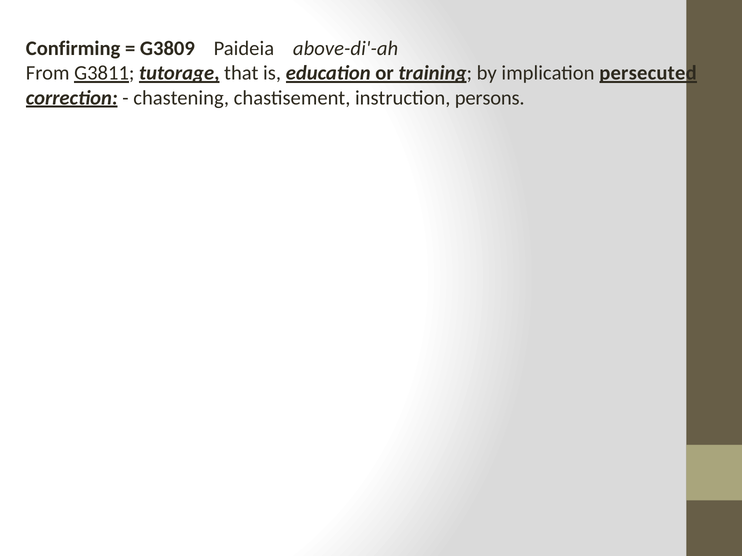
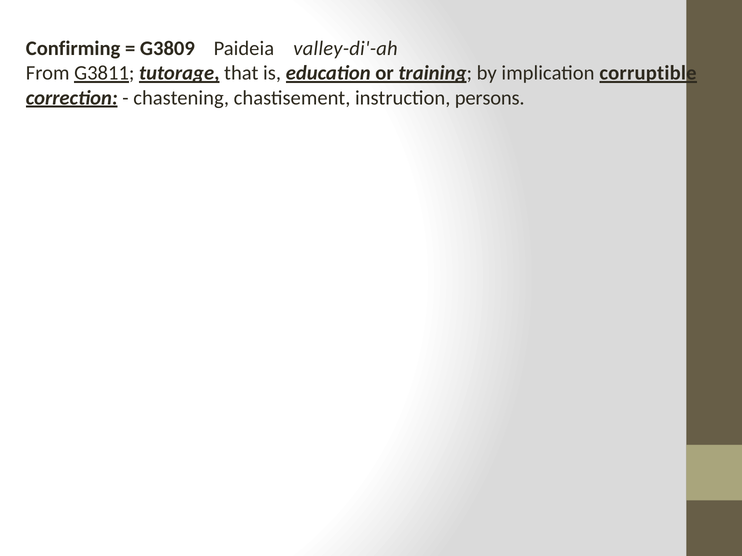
above-di'-ah: above-di'-ah -> valley-di'-ah
persecuted: persecuted -> corruptible
